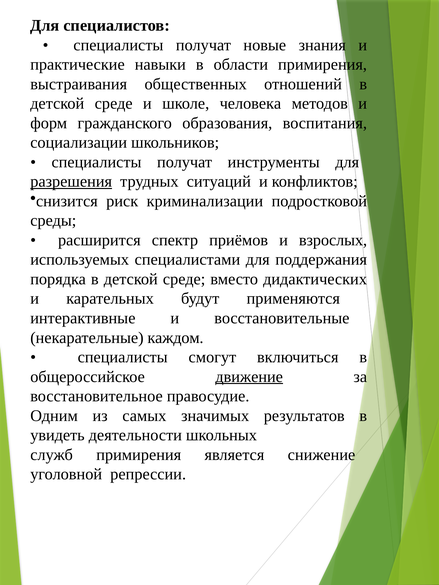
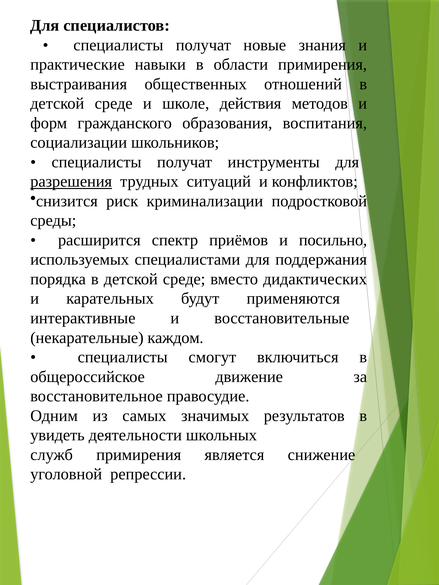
человека: человека -> действия
взрослых: взрослых -> посильно
движение underline: present -> none
